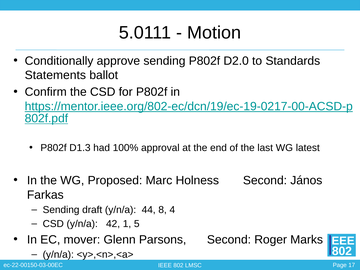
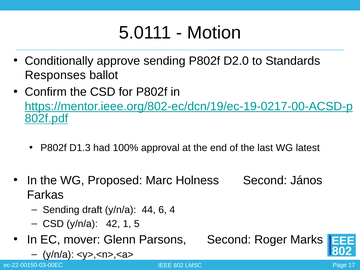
Statements: Statements -> Responses
8: 8 -> 6
